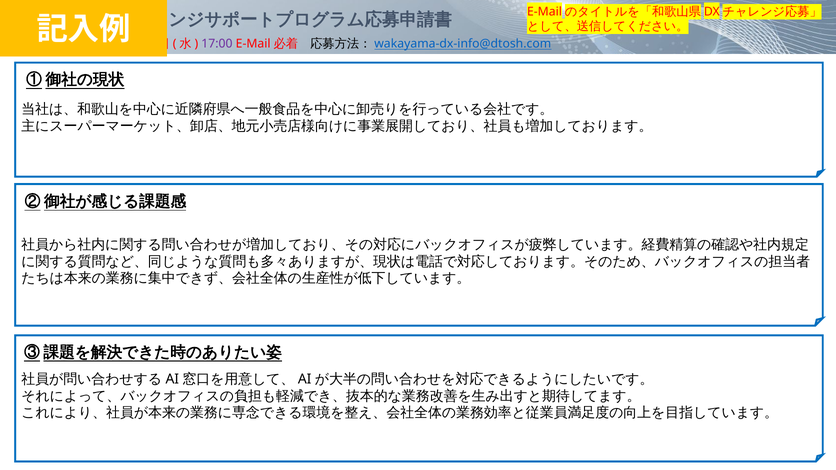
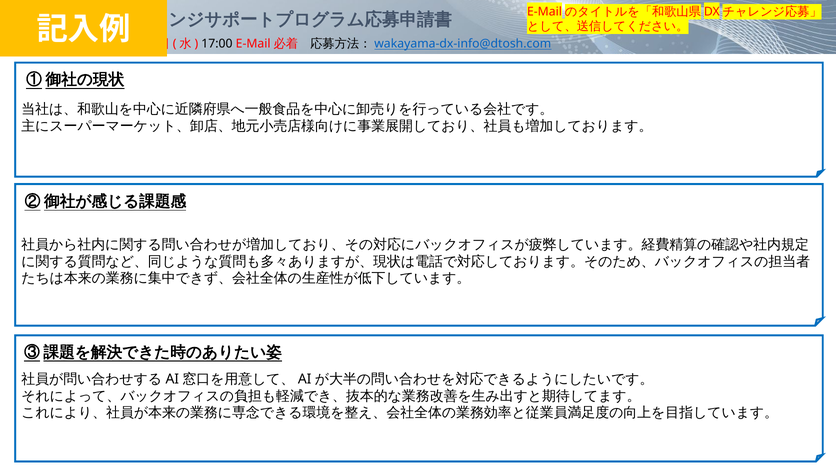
17:00 colour: purple -> black
